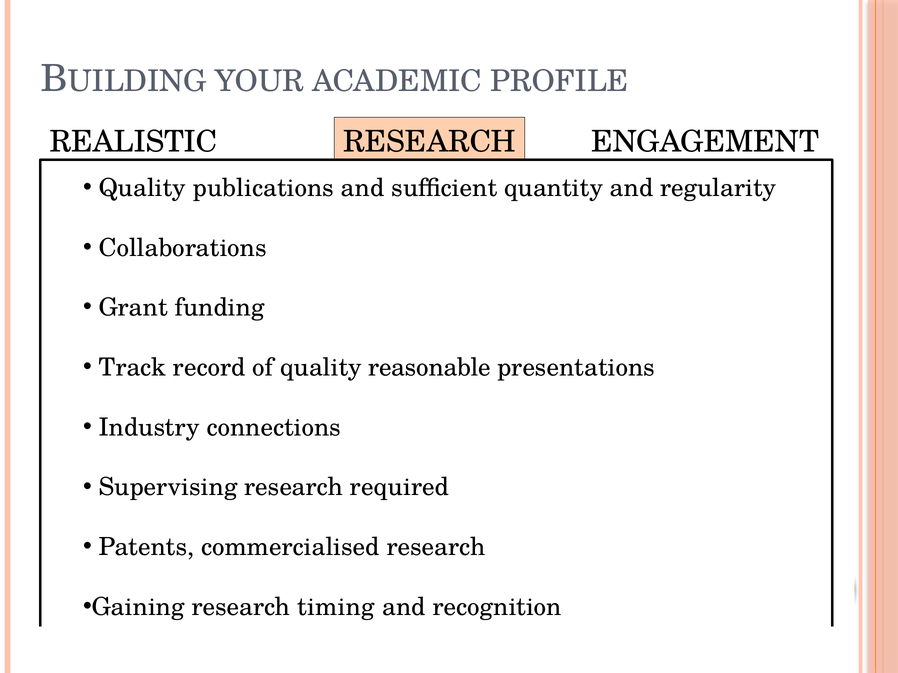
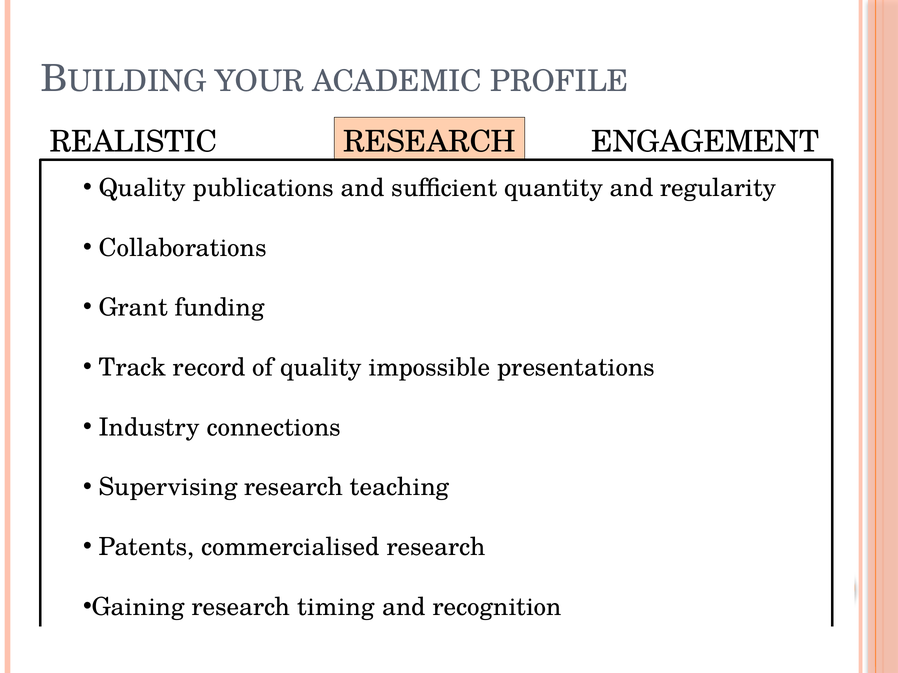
reasonable: reasonable -> impossible
research required: required -> teaching
